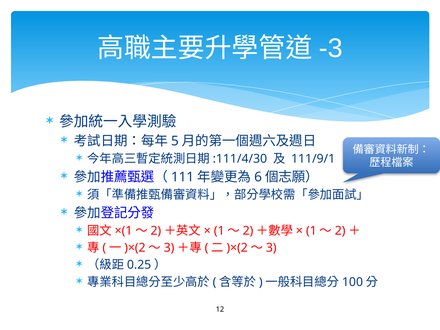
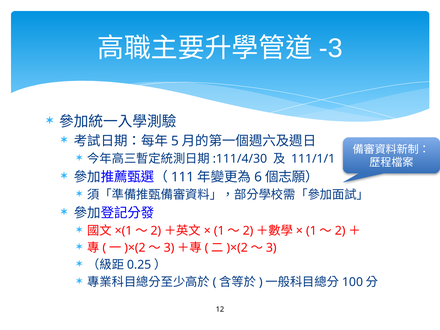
111/9/1: 111/9/1 -> 111/1/1
